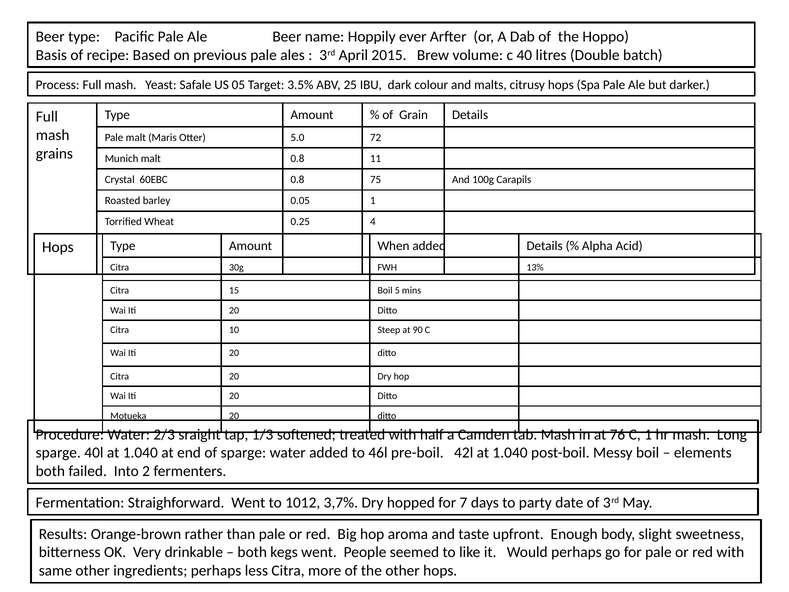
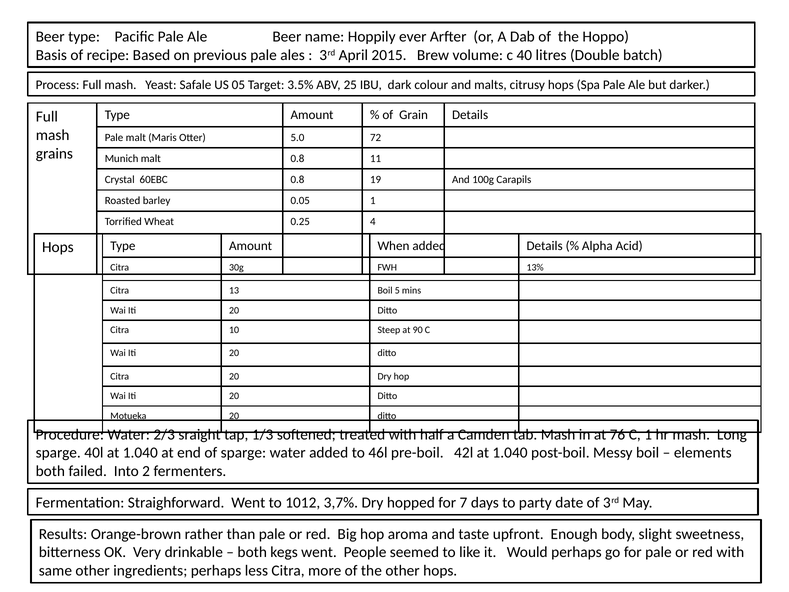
75: 75 -> 19
15: 15 -> 13
